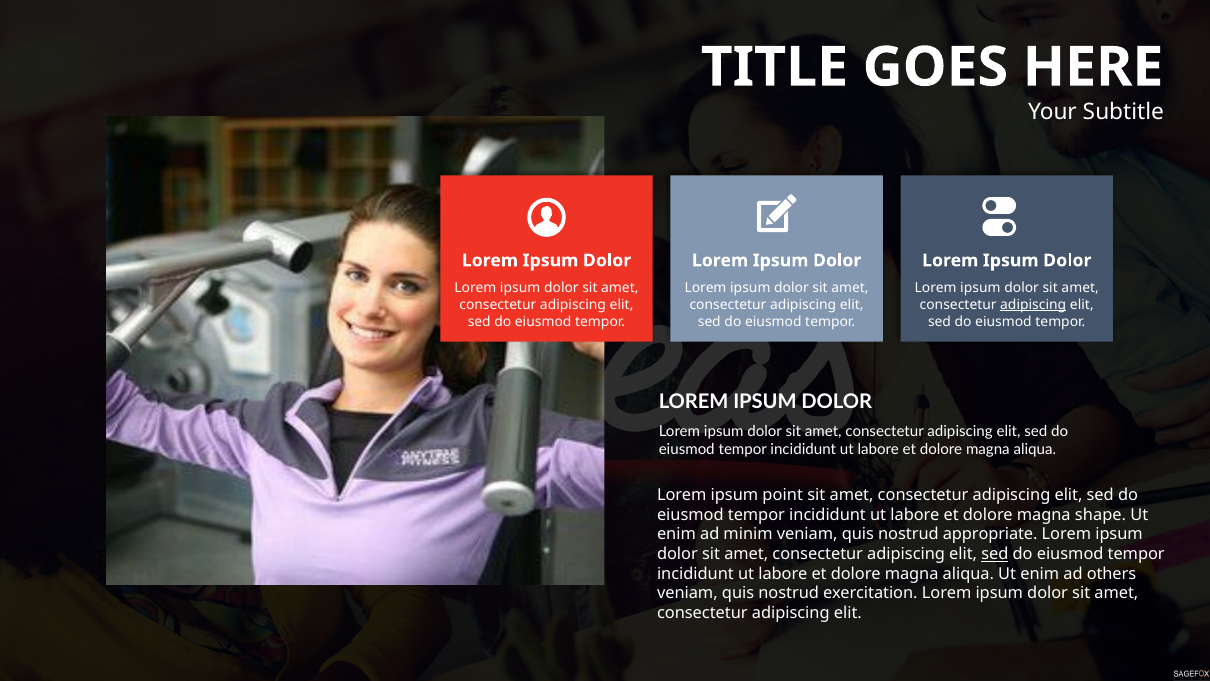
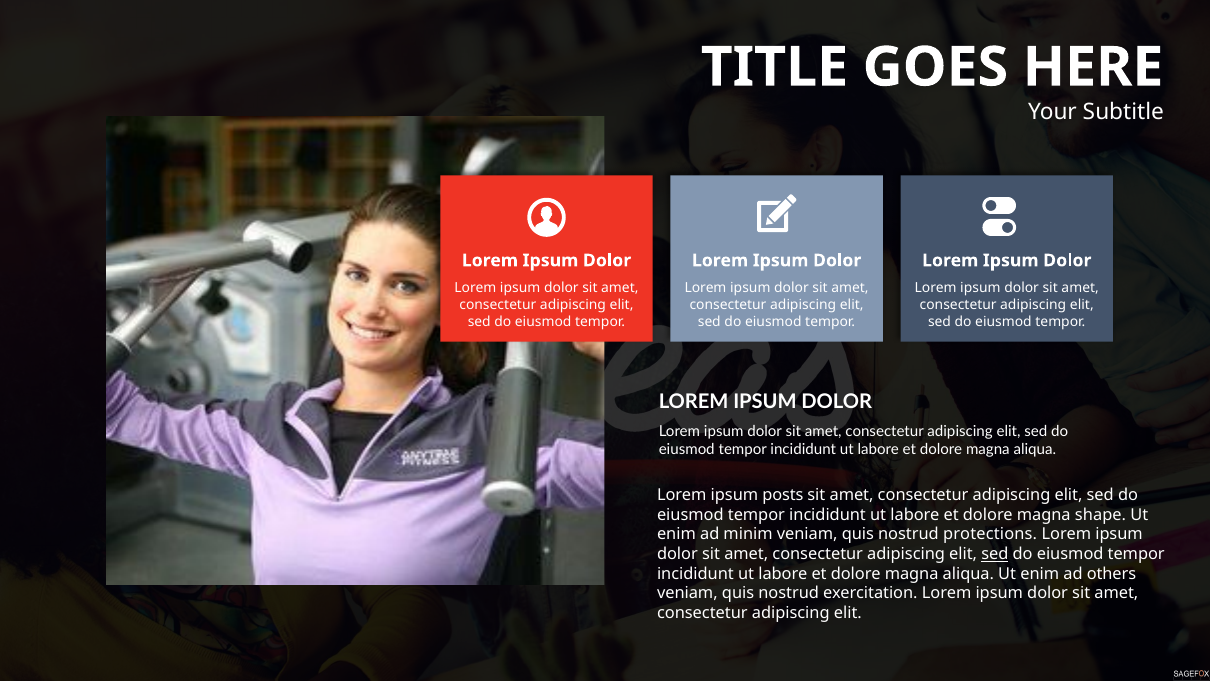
adipiscing at (1033, 305) underline: present -> none
point: point -> posts
appropriate: appropriate -> protections
